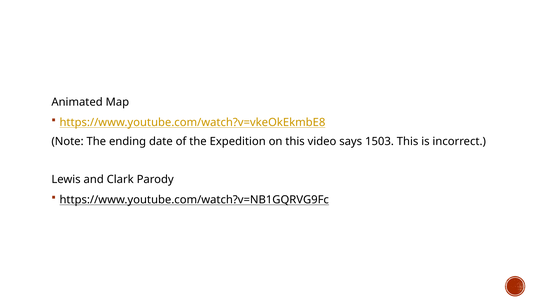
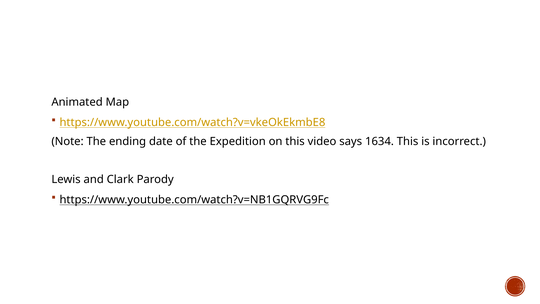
1503: 1503 -> 1634
